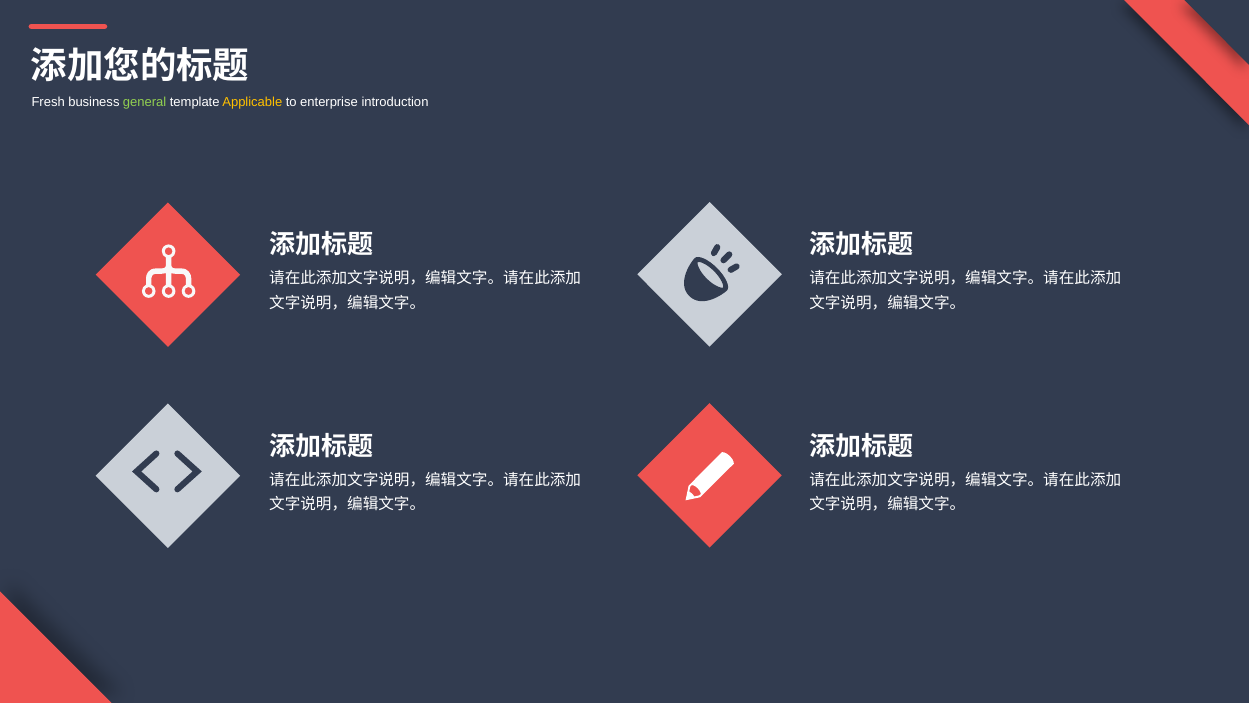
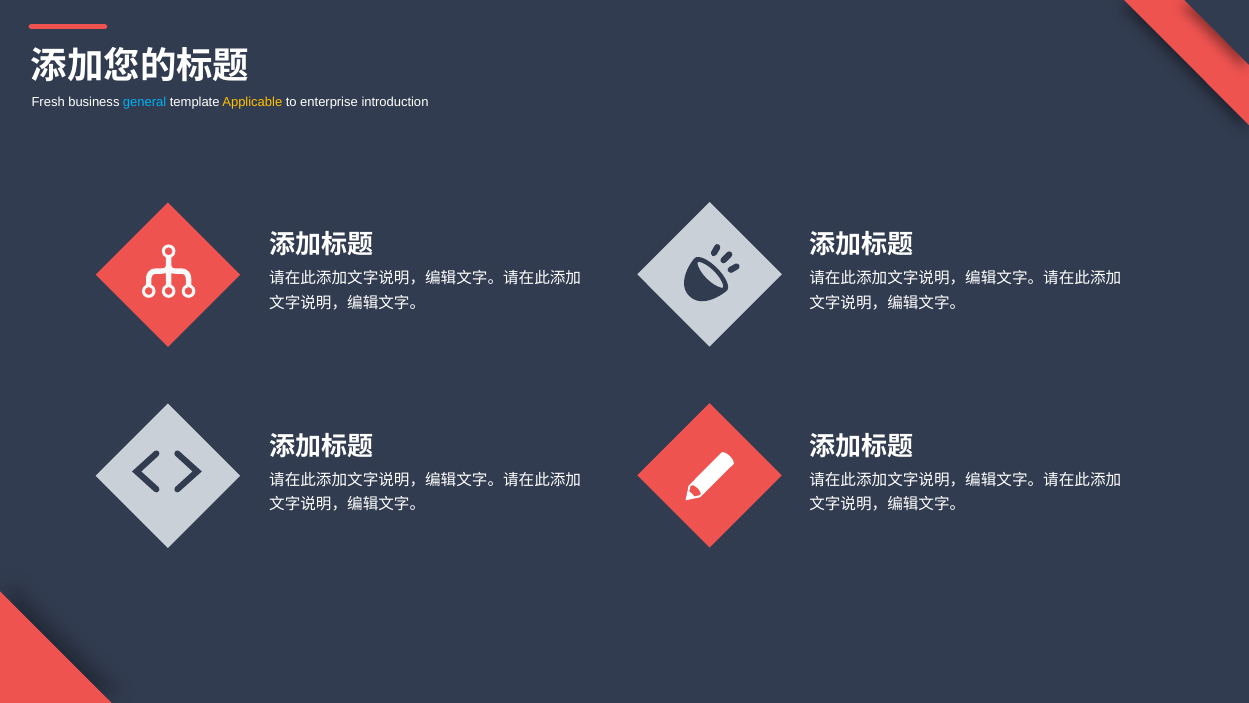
general colour: light green -> light blue
